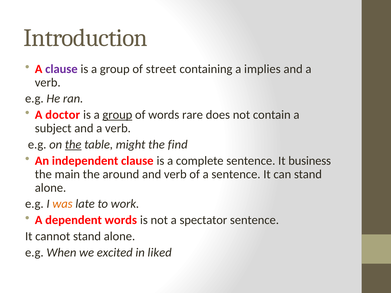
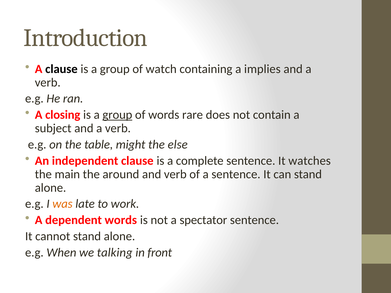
clause at (61, 69) colour: purple -> black
street: street -> watch
doctor: doctor -> closing
the at (73, 145) underline: present -> none
find: find -> else
business: business -> watches
excited: excited -> talking
liked: liked -> front
